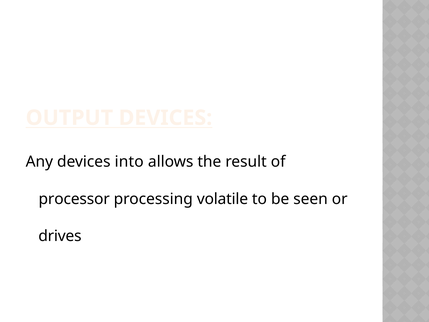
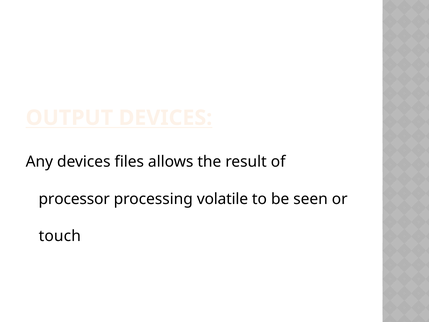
into: into -> files
drives: drives -> touch
